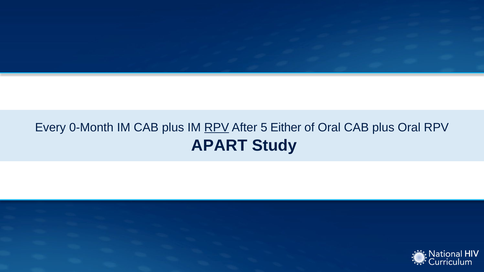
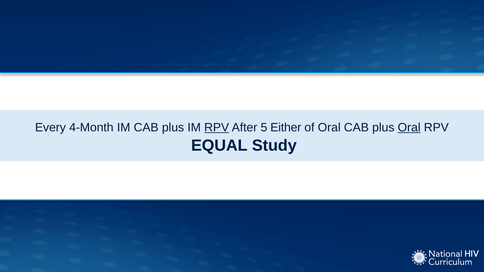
0-Month: 0-Month -> 4-Month
Oral at (409, 128) underline: none -> present
APART: APART -> EQUAL
